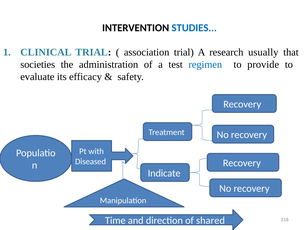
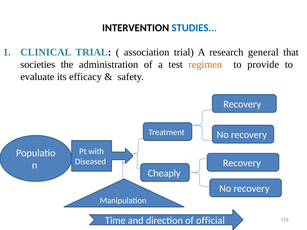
usually: usually -> general
regimen colour: blue -> orange
Indicate: Indicate -> Cheaply
shared: shared -> official
